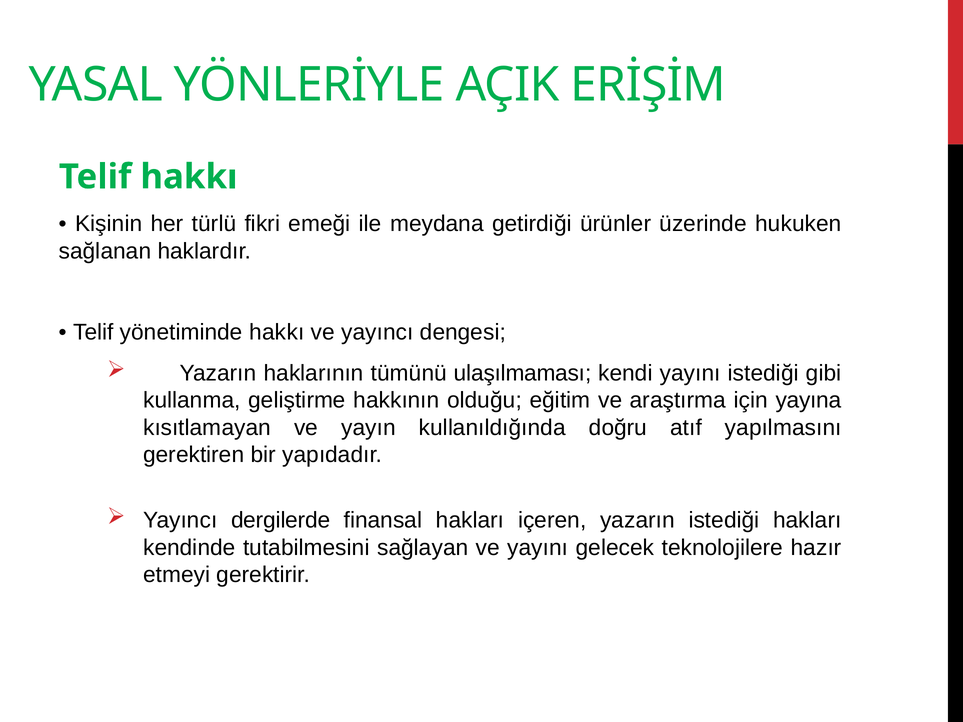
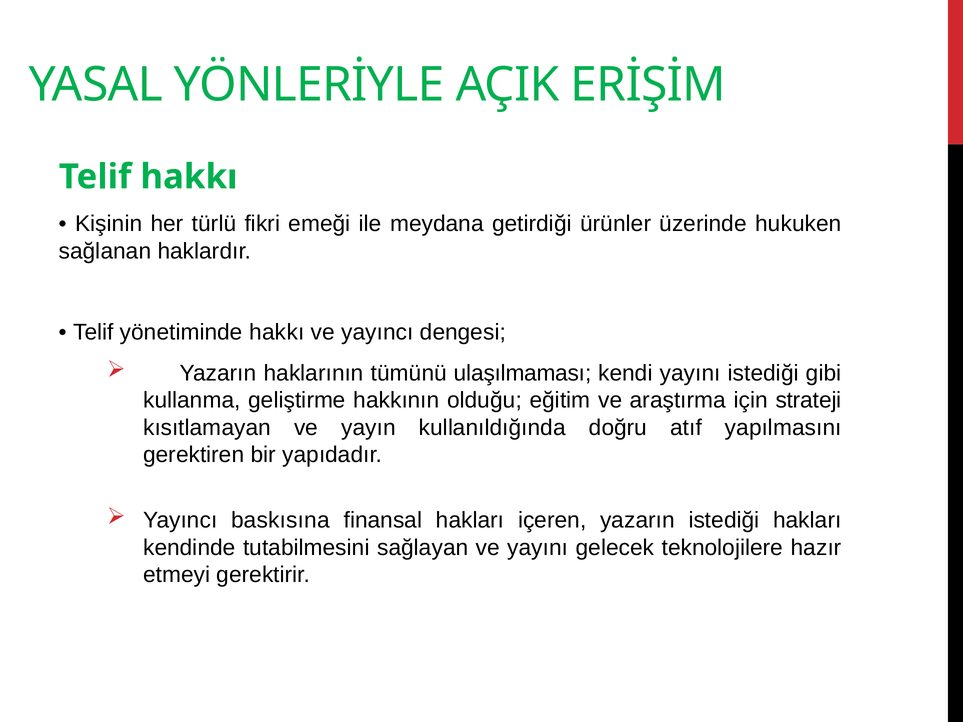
yayına: yayına -> strateji
dergilerde: dergilerde -> baskısına
